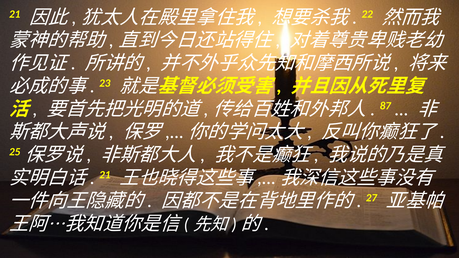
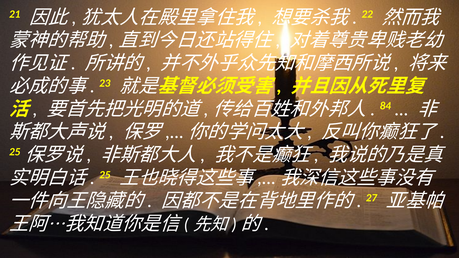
87: 87 -> 84
21 at (105, 175): 21 -> 25
